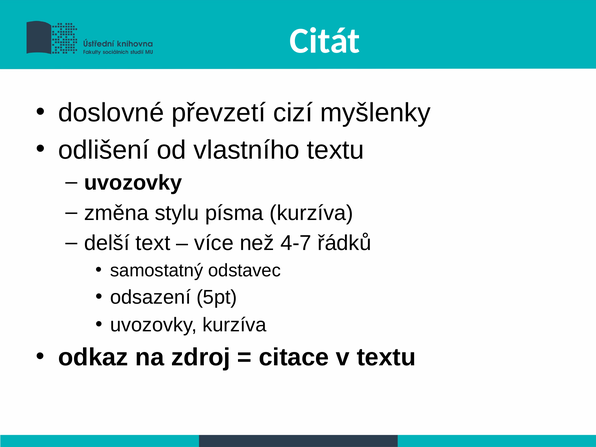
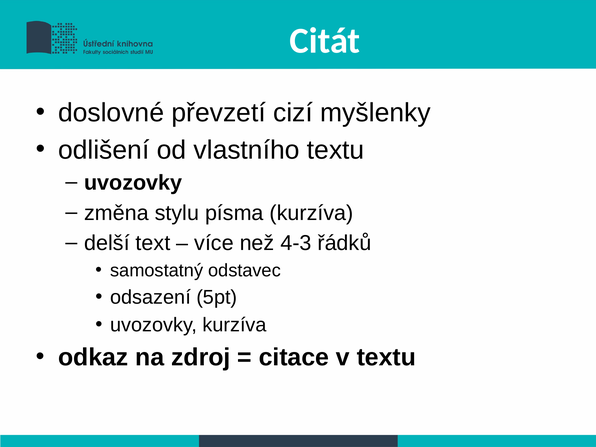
4-7: 4-7 -> 4-3
